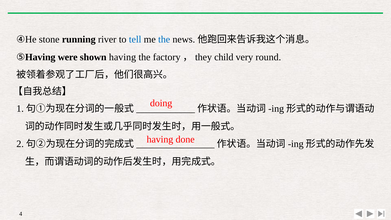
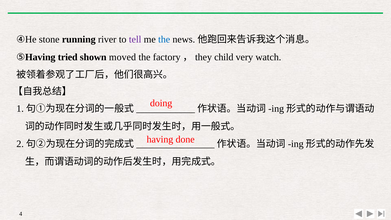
tell colour: blue -> purple
were: were -> tried
shown having: having -> moved
round: round -> watch
